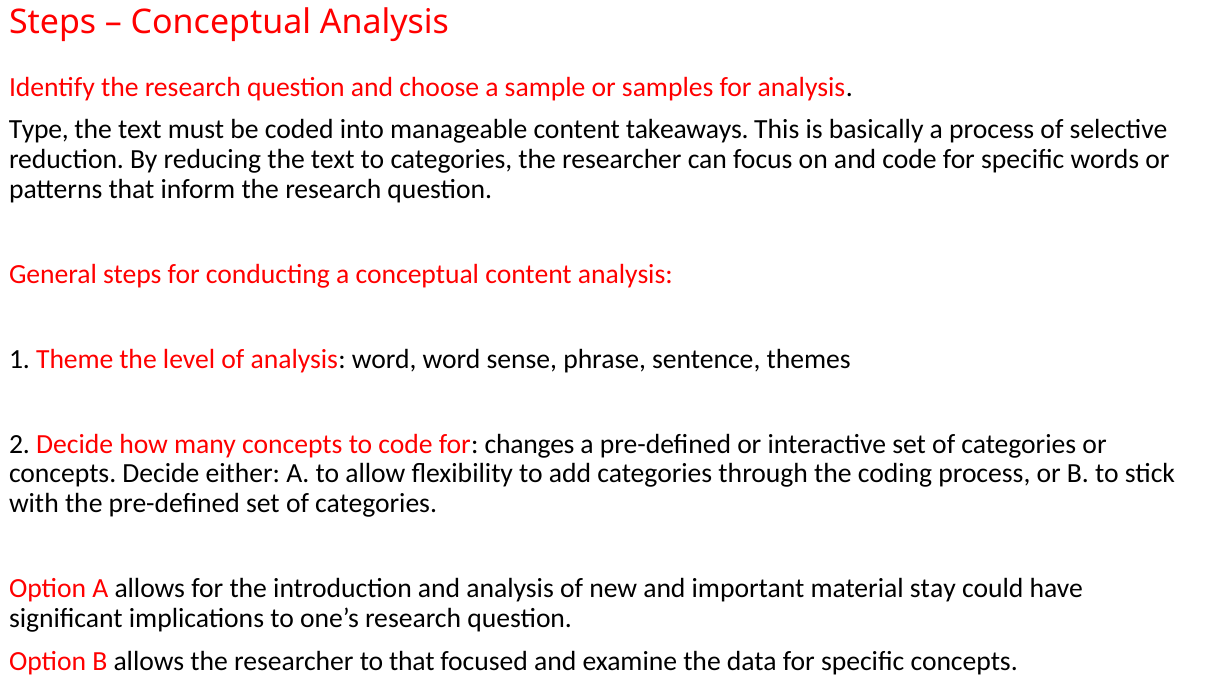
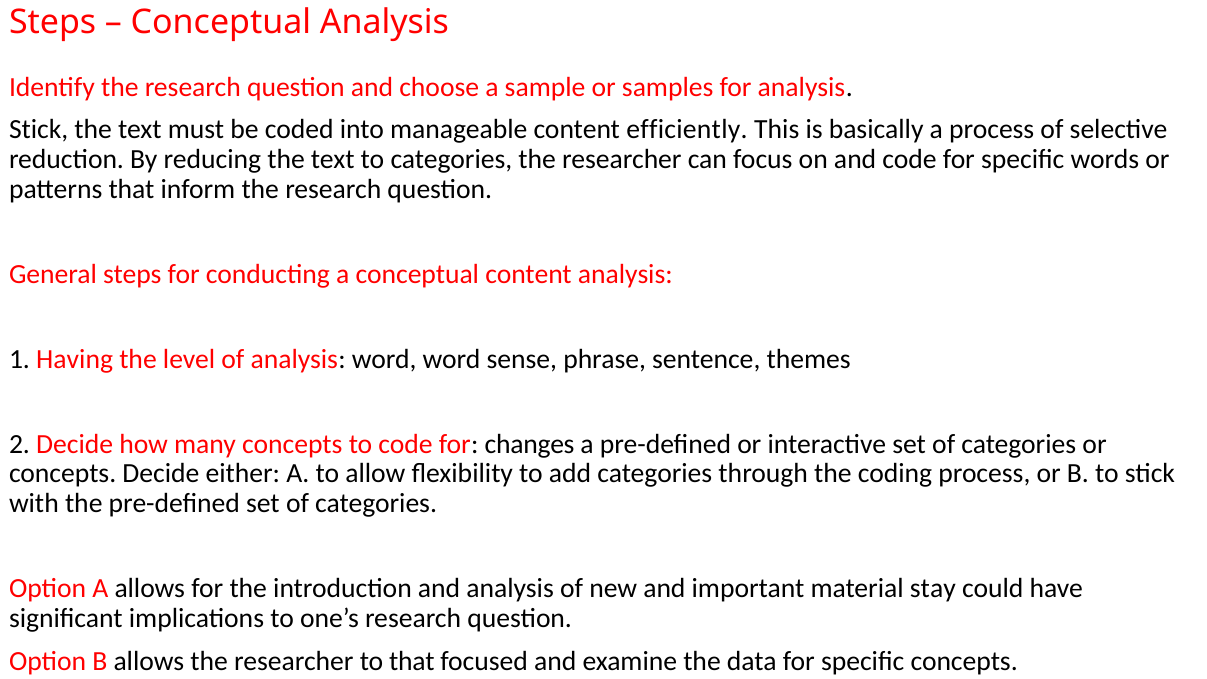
Type at (39, 130): Type -> Stick
takeaways: takeaways -> efficiently
Theme: Theme -> Having
